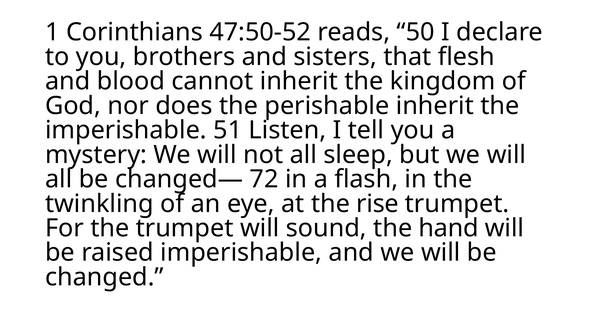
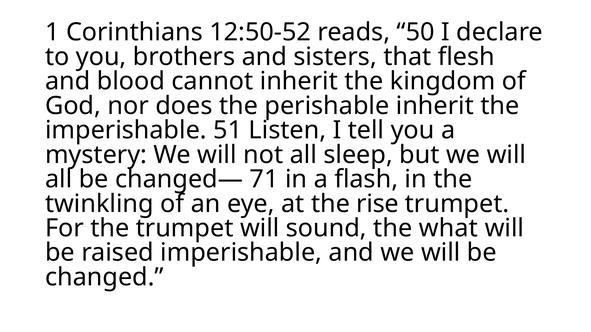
47:50-52: 47:50-52 -> 12:50-52
72: 72 -> 71
hand: hand -> what
